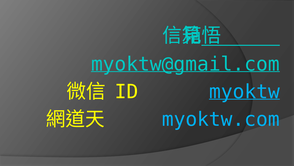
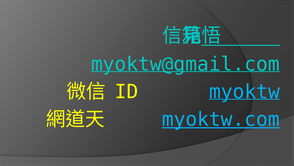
myoktw.com underline: none -> present
